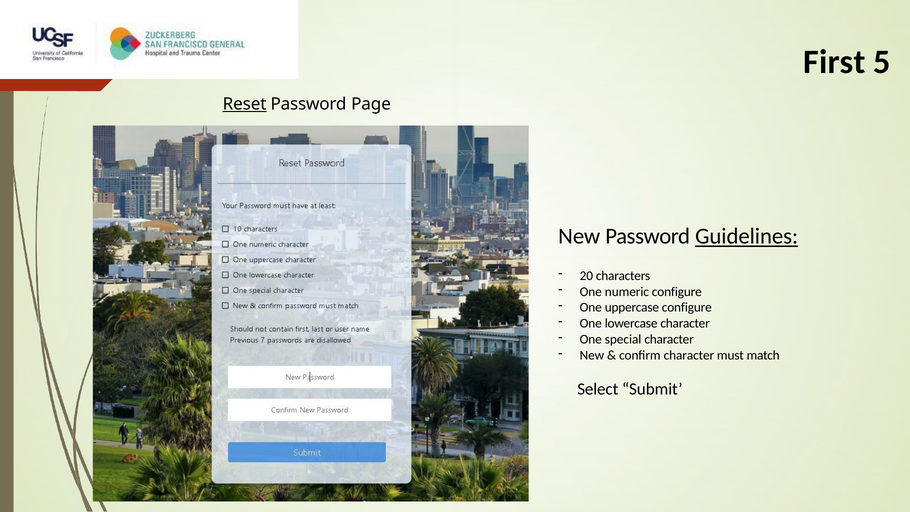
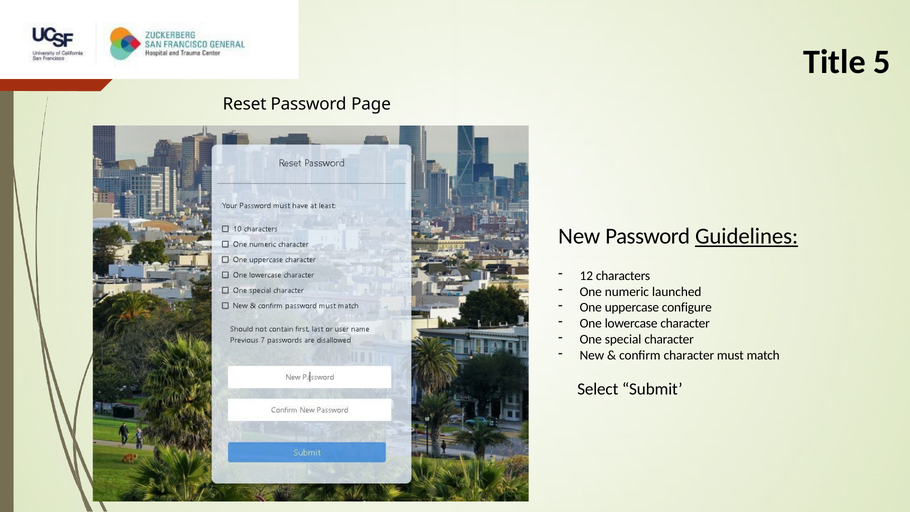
First: First -> Title
Reset underline: present -> none
20: 20 -> 12
numeric configure: configure -> launched
